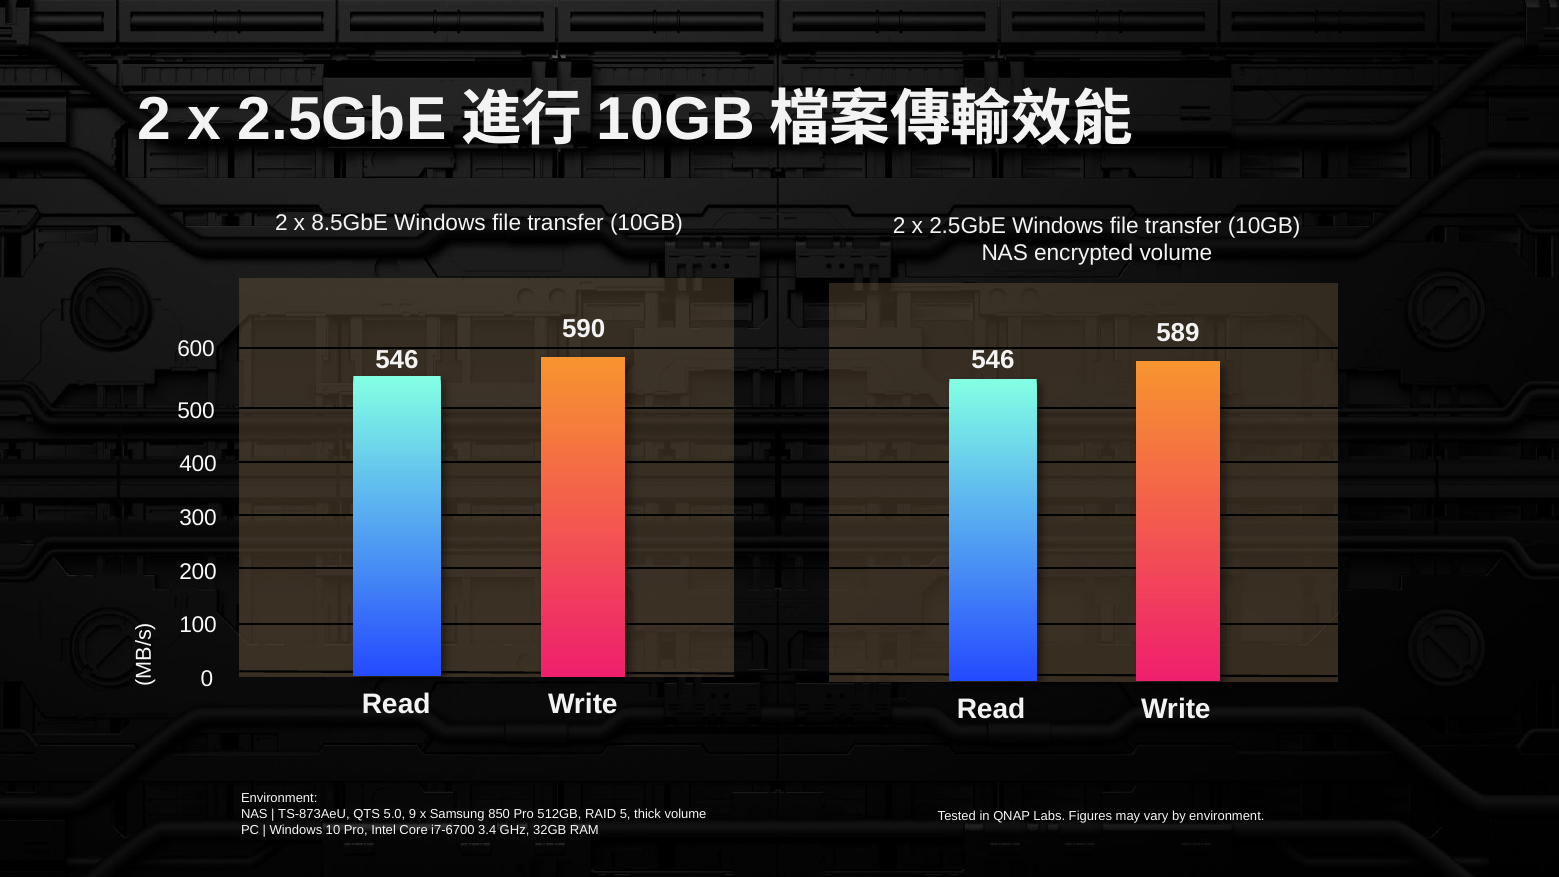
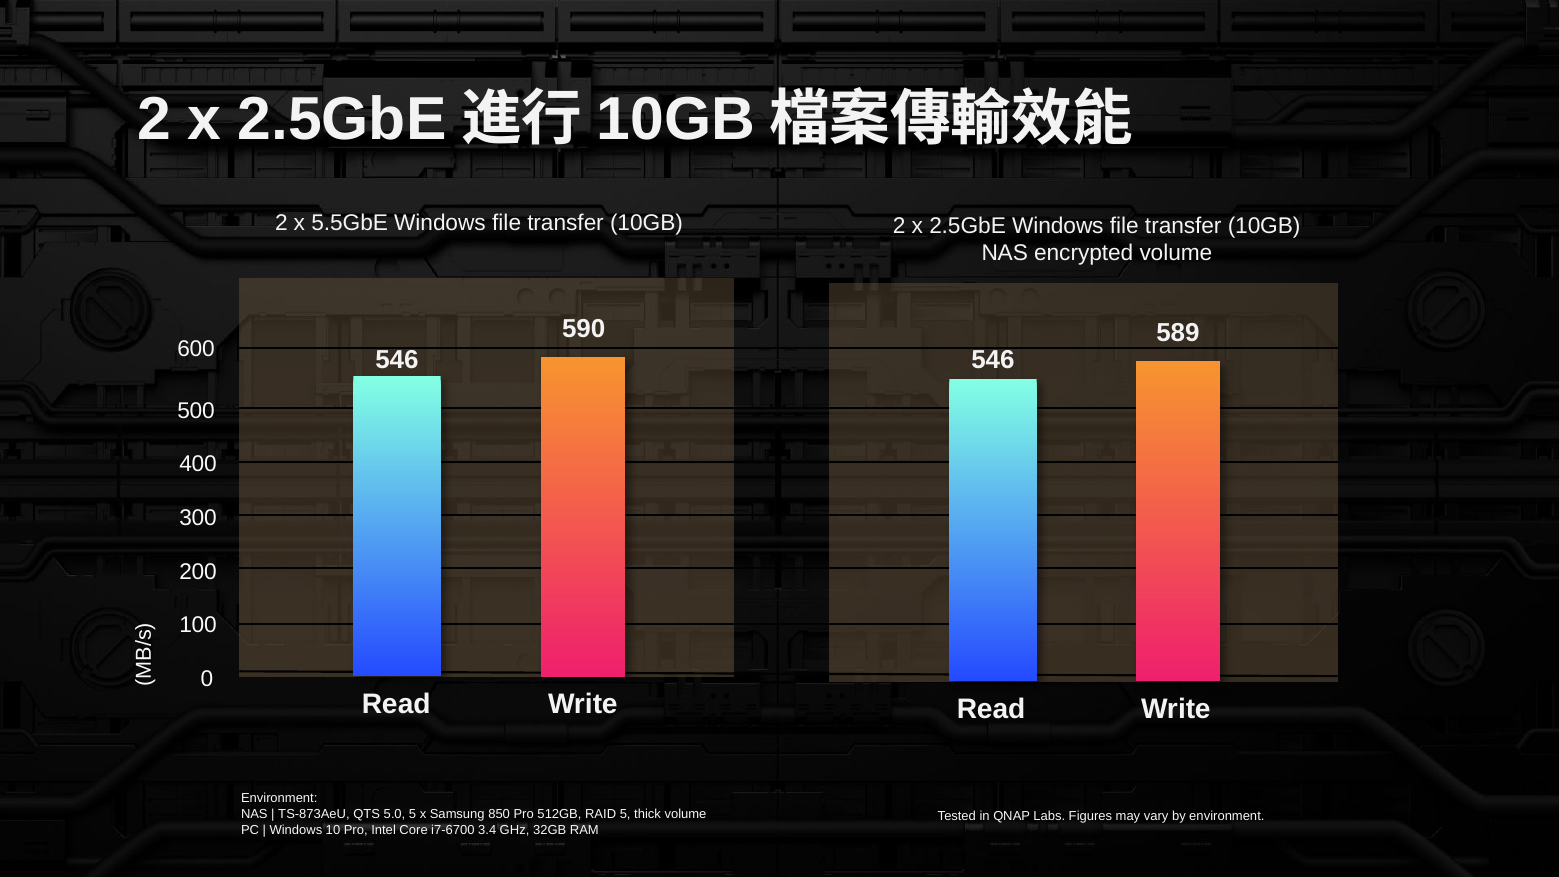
8.5GbE: 8.5GbE -> 5.5GbE
5.0 9: 9 -> 5
